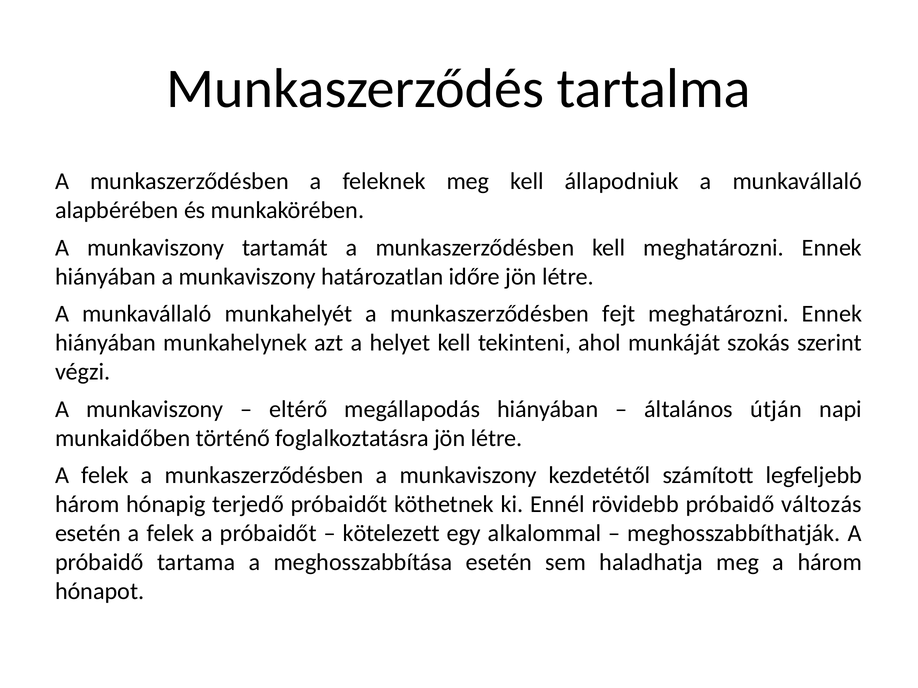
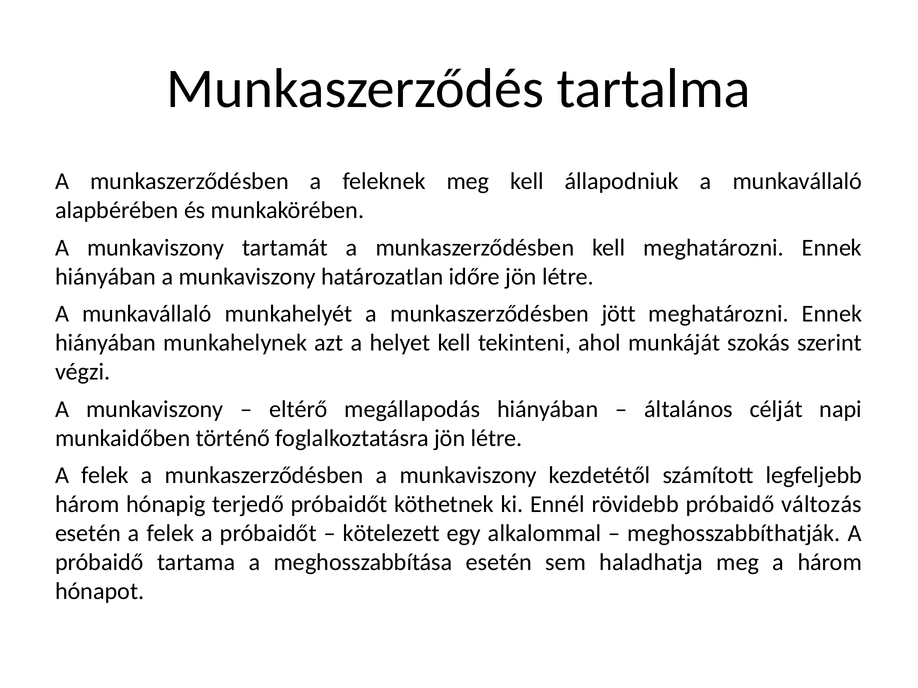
fejt: fejt -> jött
útján: útján -> célját
